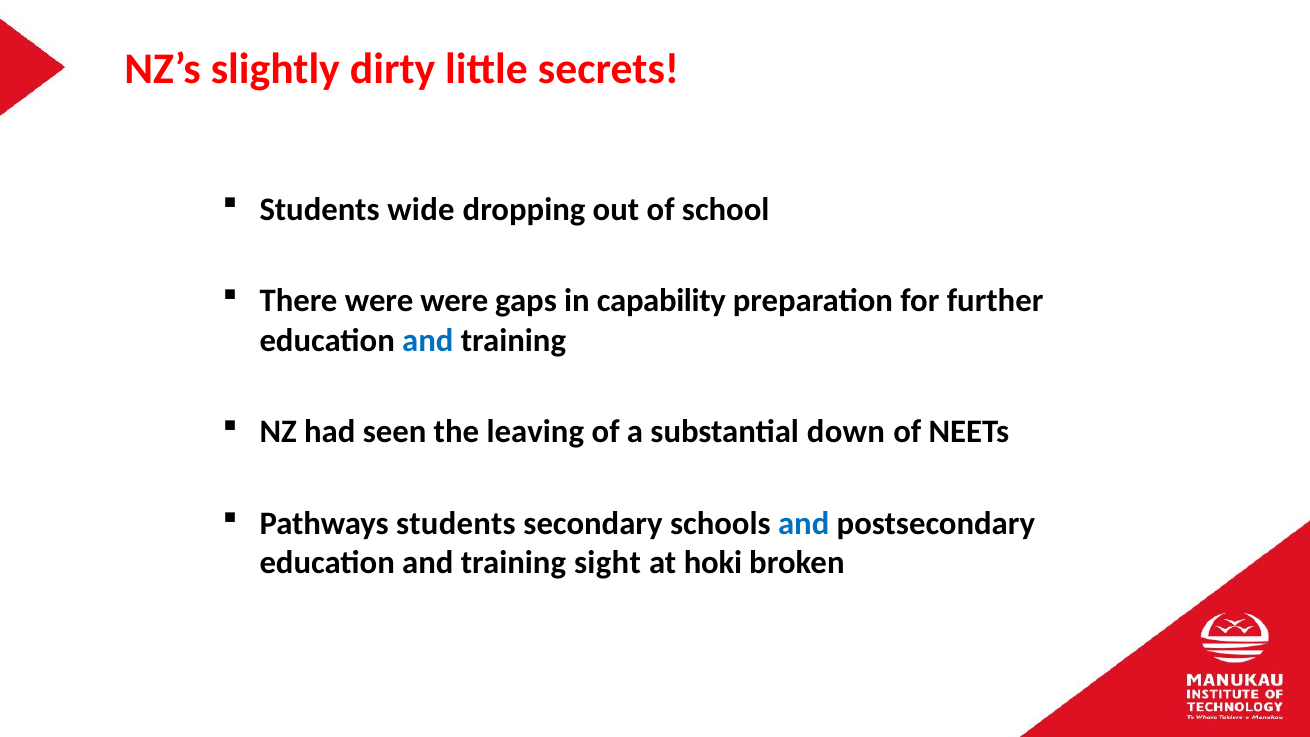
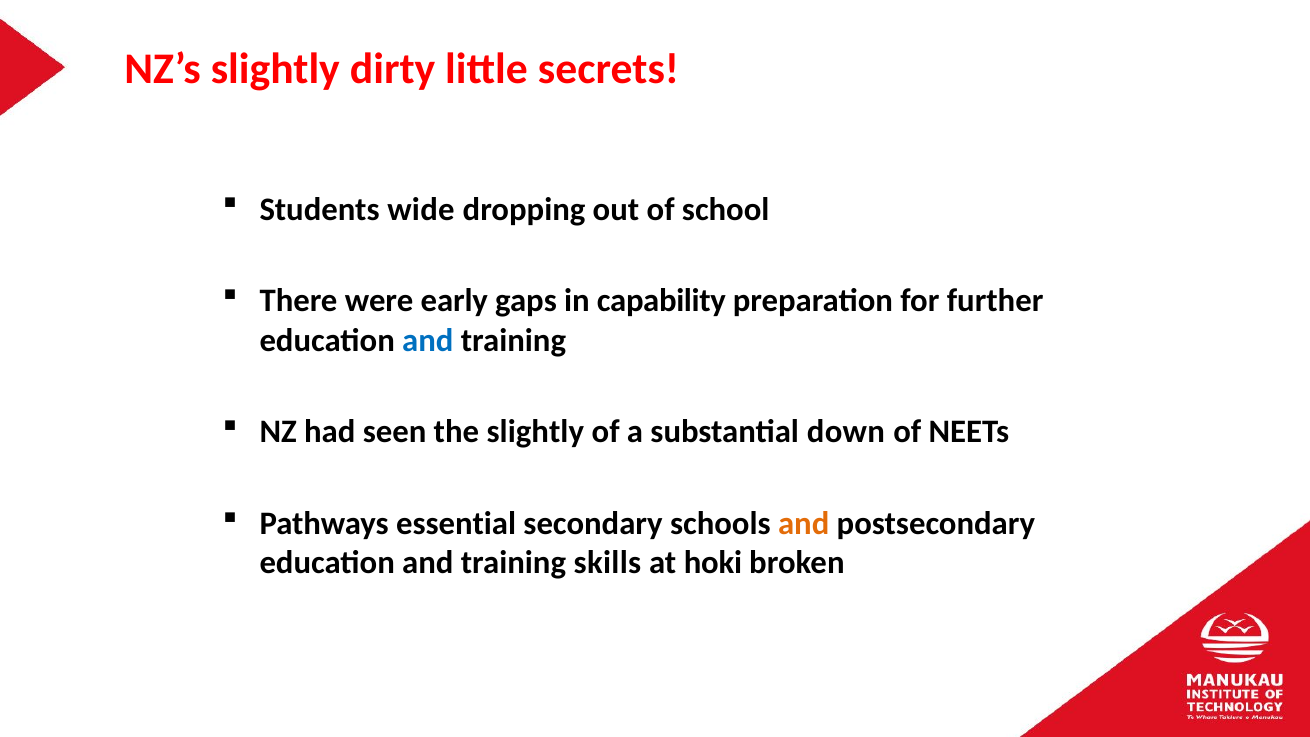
were were: were -> early
the leaving: leaving -> slightly
Pathways students: students -> essential
and at (804, 523) colour: blue -> orange
sight: sight -> skills
